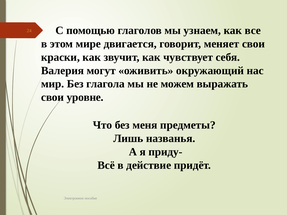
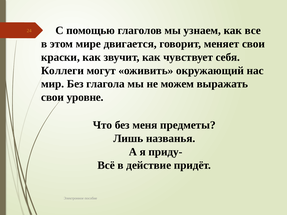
Валерия: Валерия -> Коллеги
